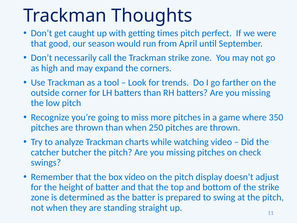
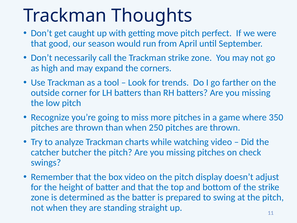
times: times -> move
